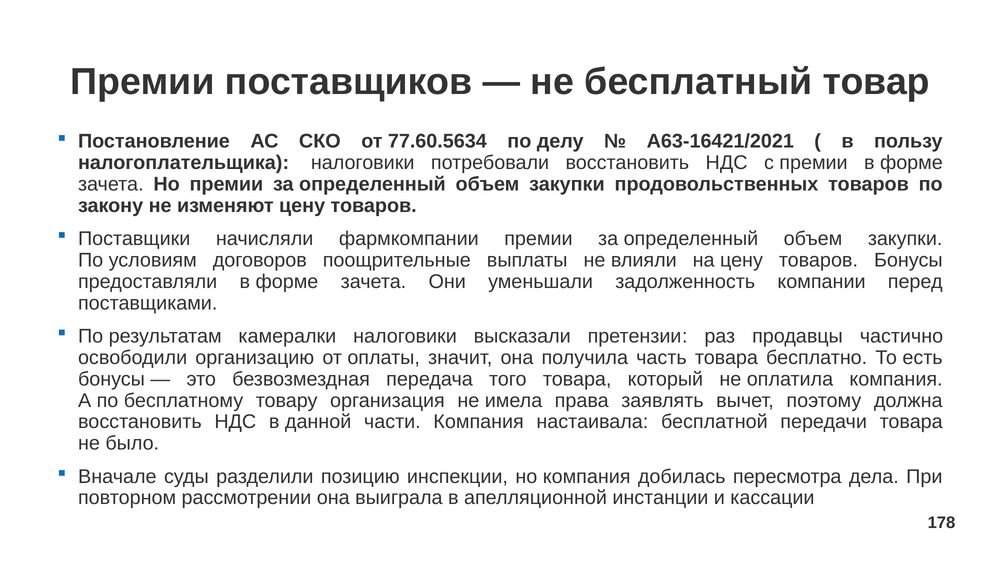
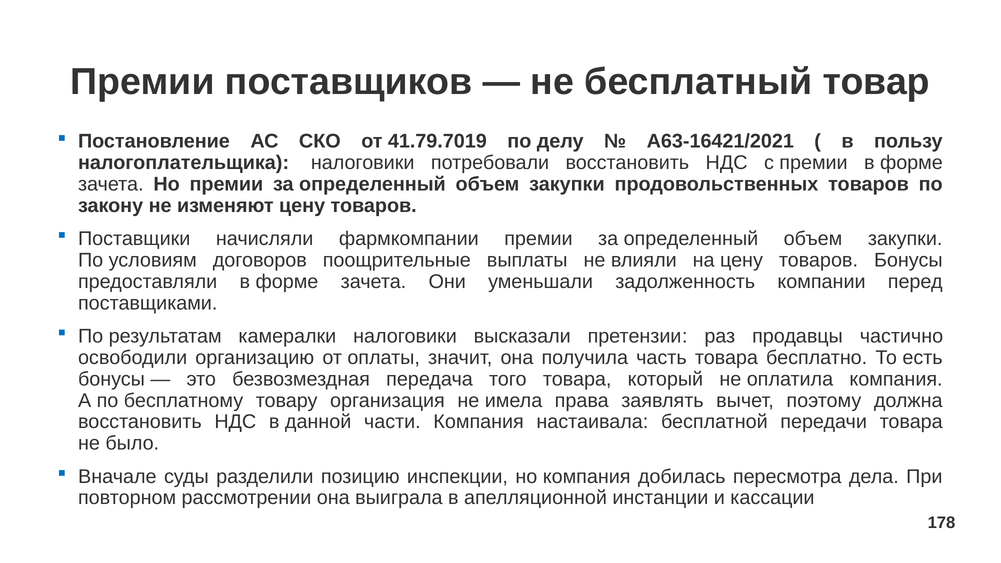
77.60.5634: 77.60.5634 -> 41.79.7019
